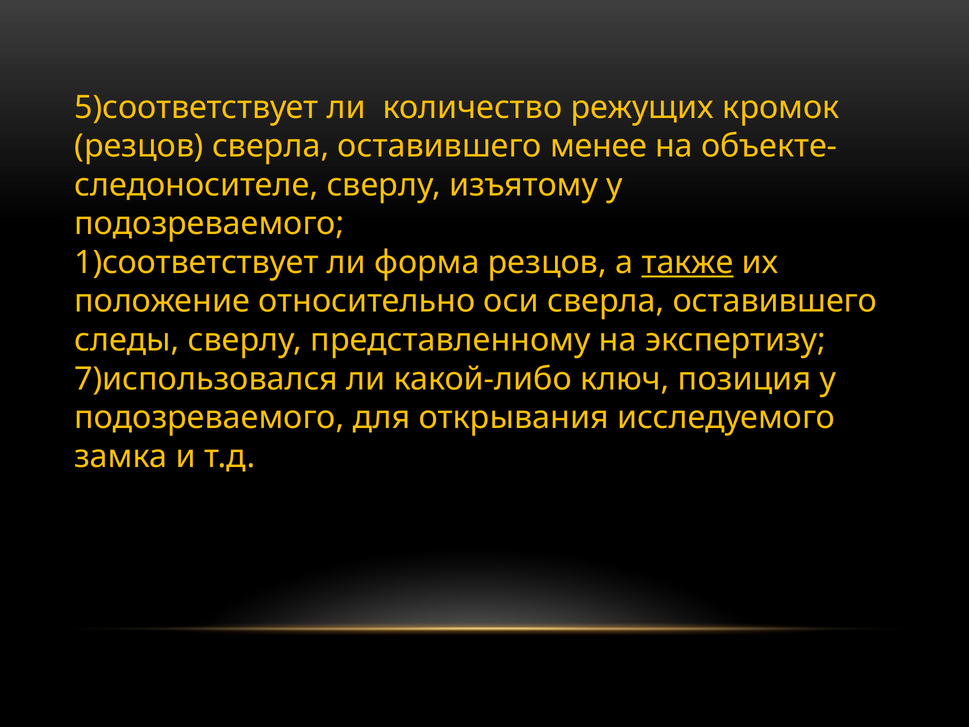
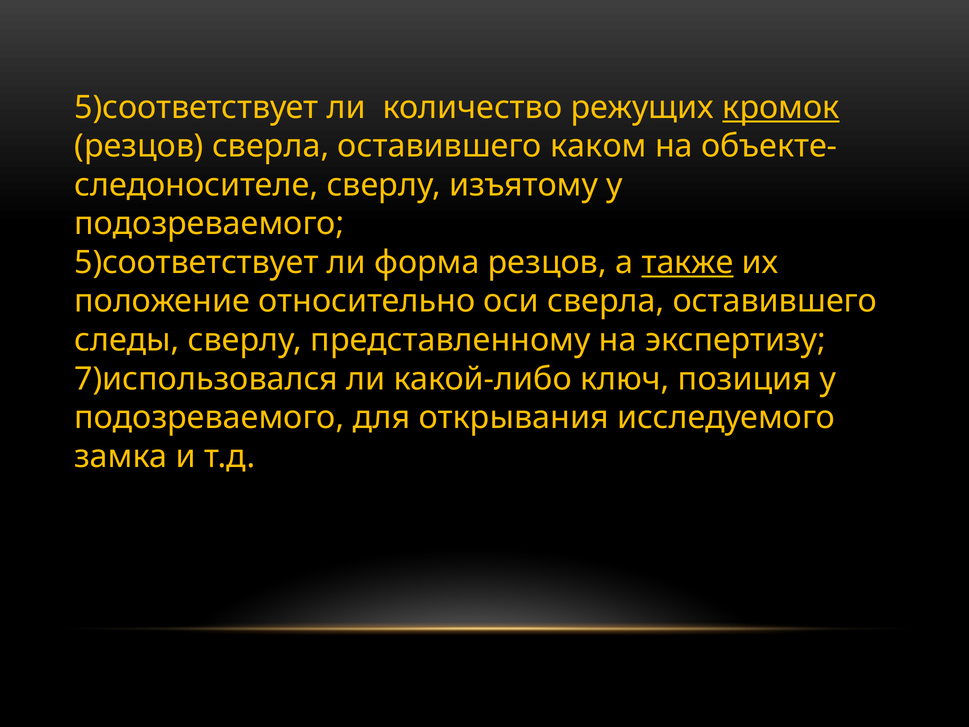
кромок underline: none -> present
менее: менее -> каком
1)соответствует at (196, 262): 1)соответствует -> 5)соответствует
